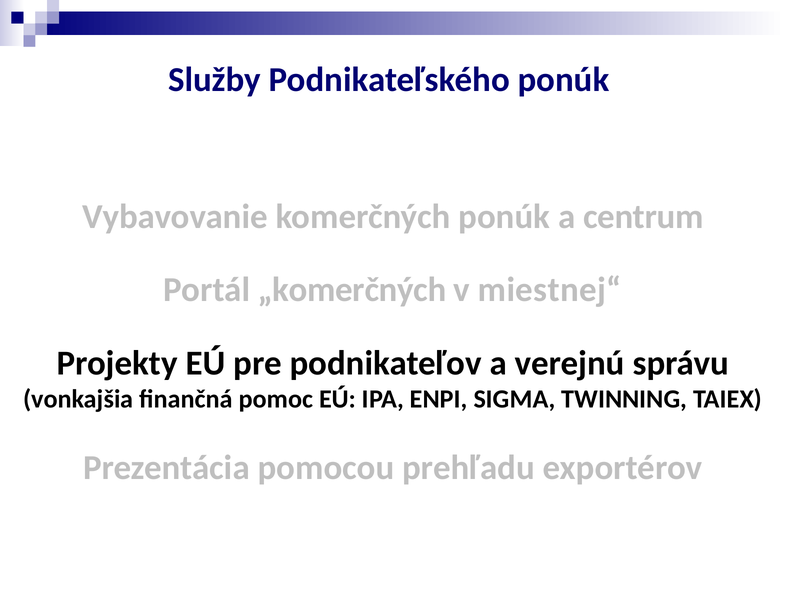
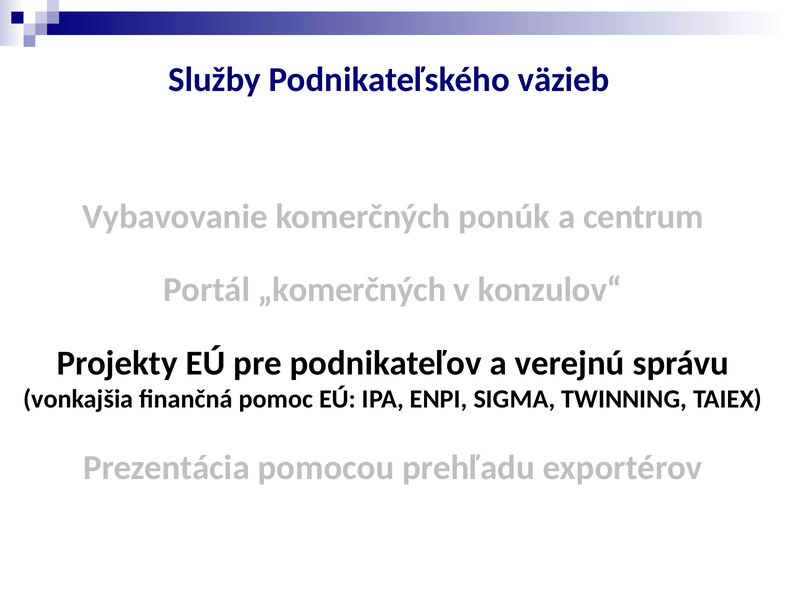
Podnikateľského ponúk: ponúk -> väzieb
miestnej“: miestnej“ -> konzulov“
